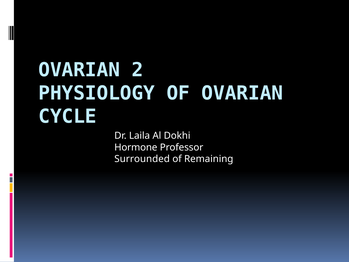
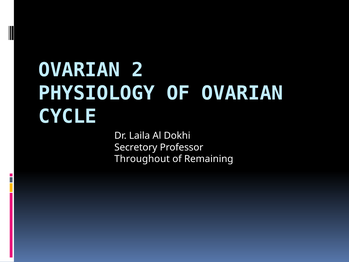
Hormone: Hormone -> Secretory
Surrounded: Surrounded -> Throughout
